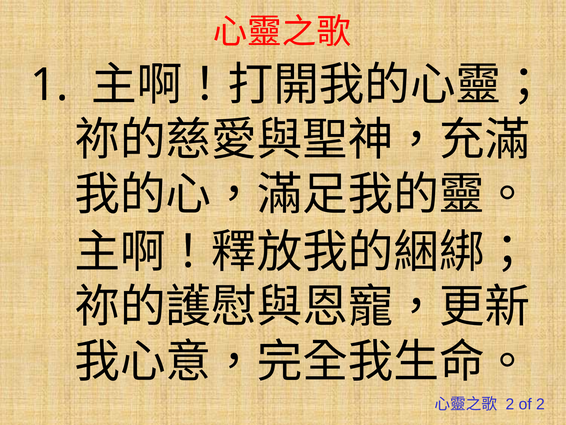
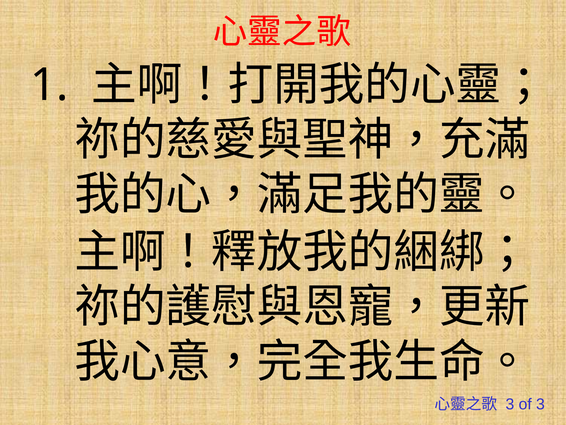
2 at (510, 404): 2 -> 3
of 2: 2 -> 3
